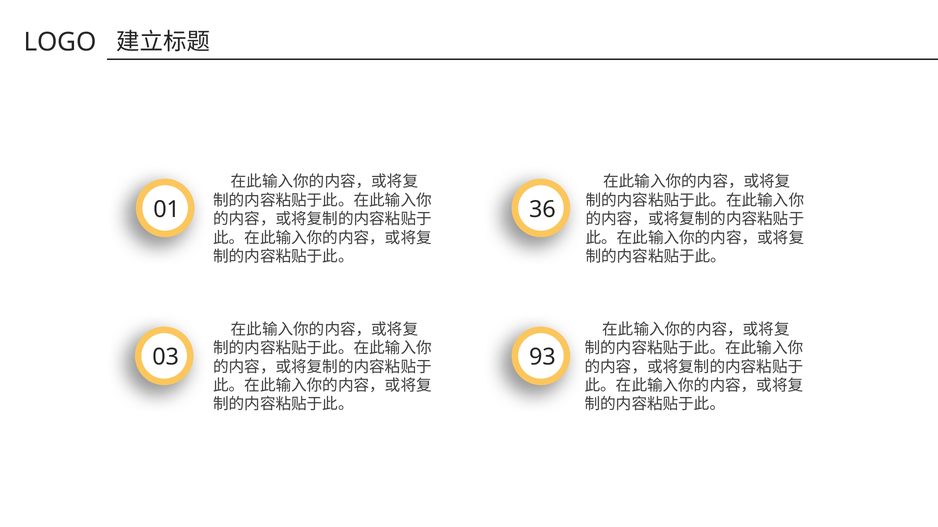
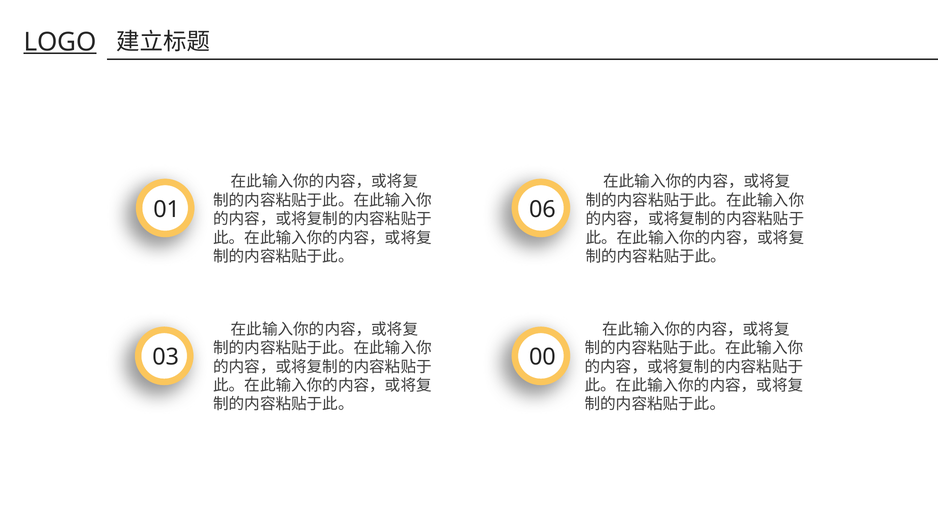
LOGO underline: none -> present
36: 36 -> 06
93: 93 -> 00
